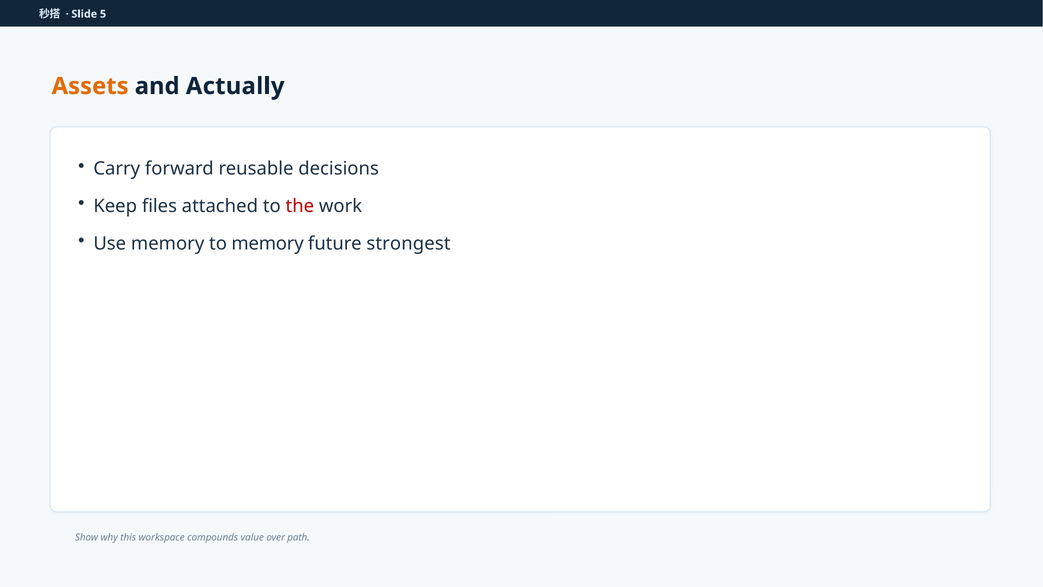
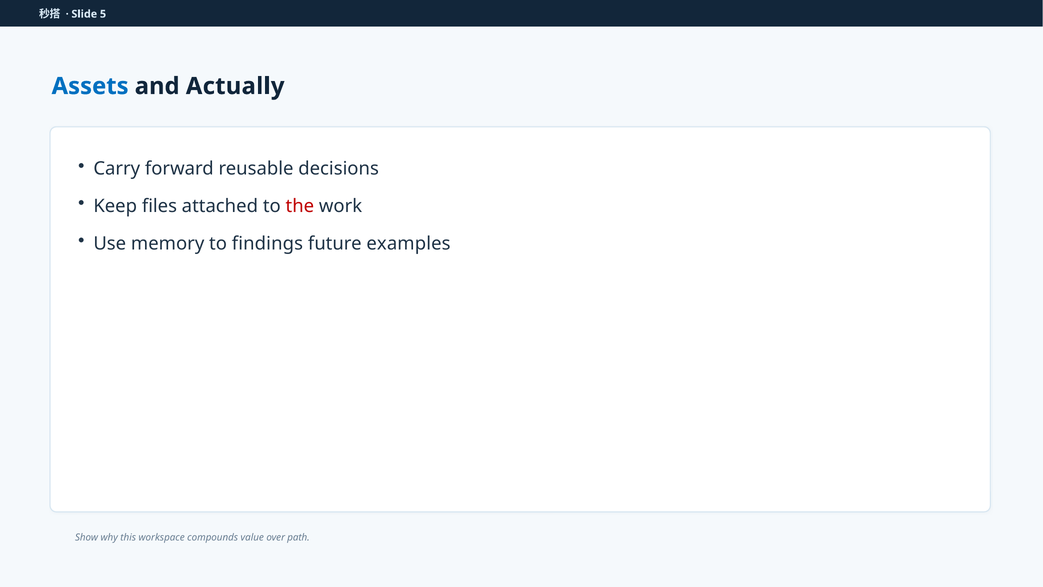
Assets colour: orange -> blue
to memory: memory -> findings
strongest: strongest -> examples
